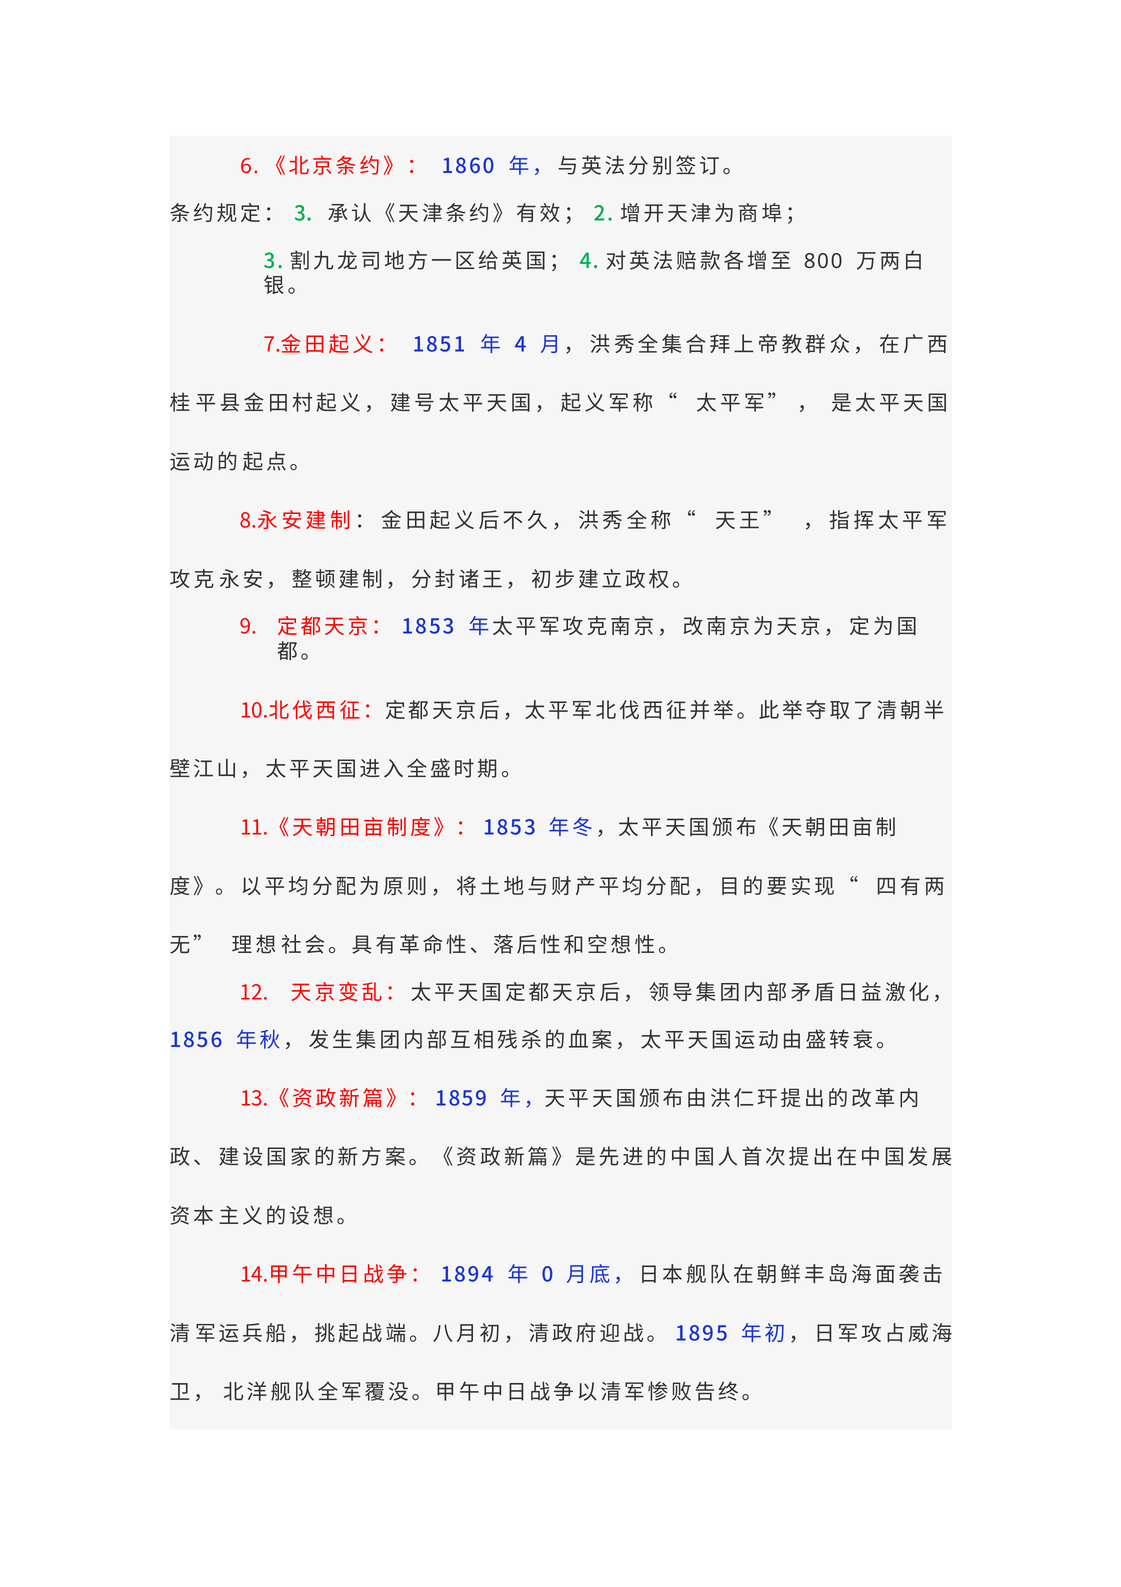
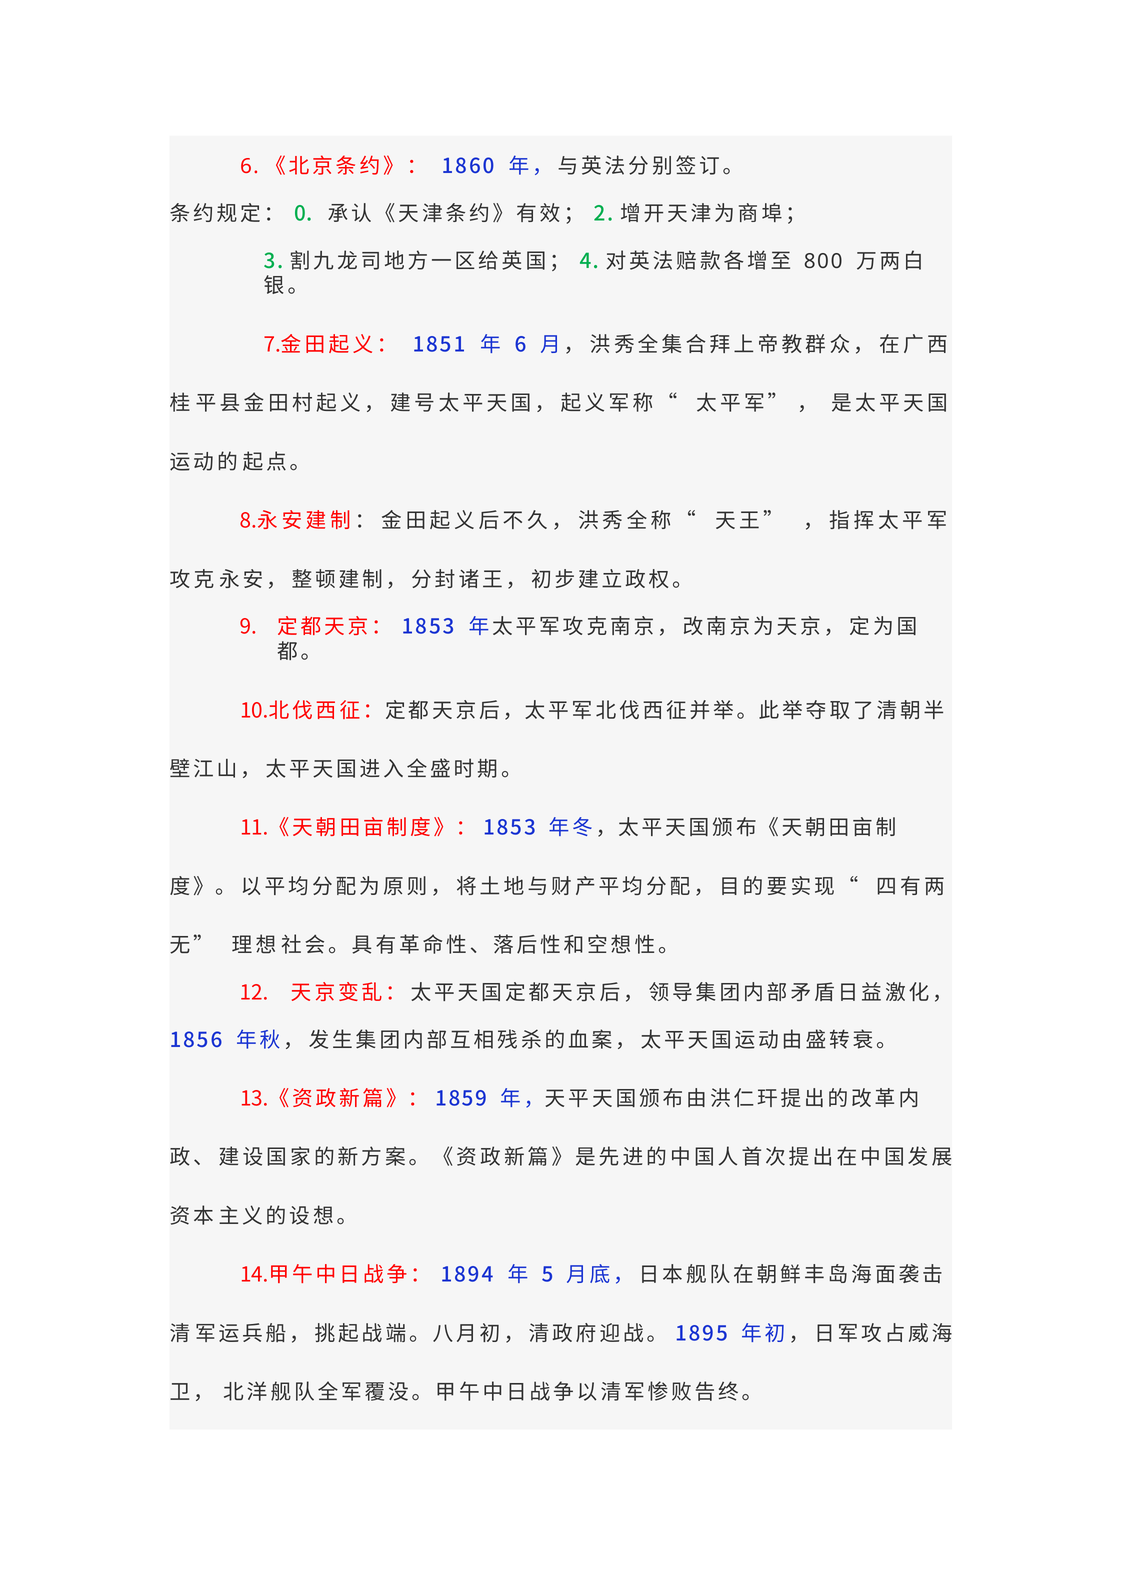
3 at (304, 214): 3 -> 0
4 at (521, 345): 4 -> 6
0: 0 -> 5
